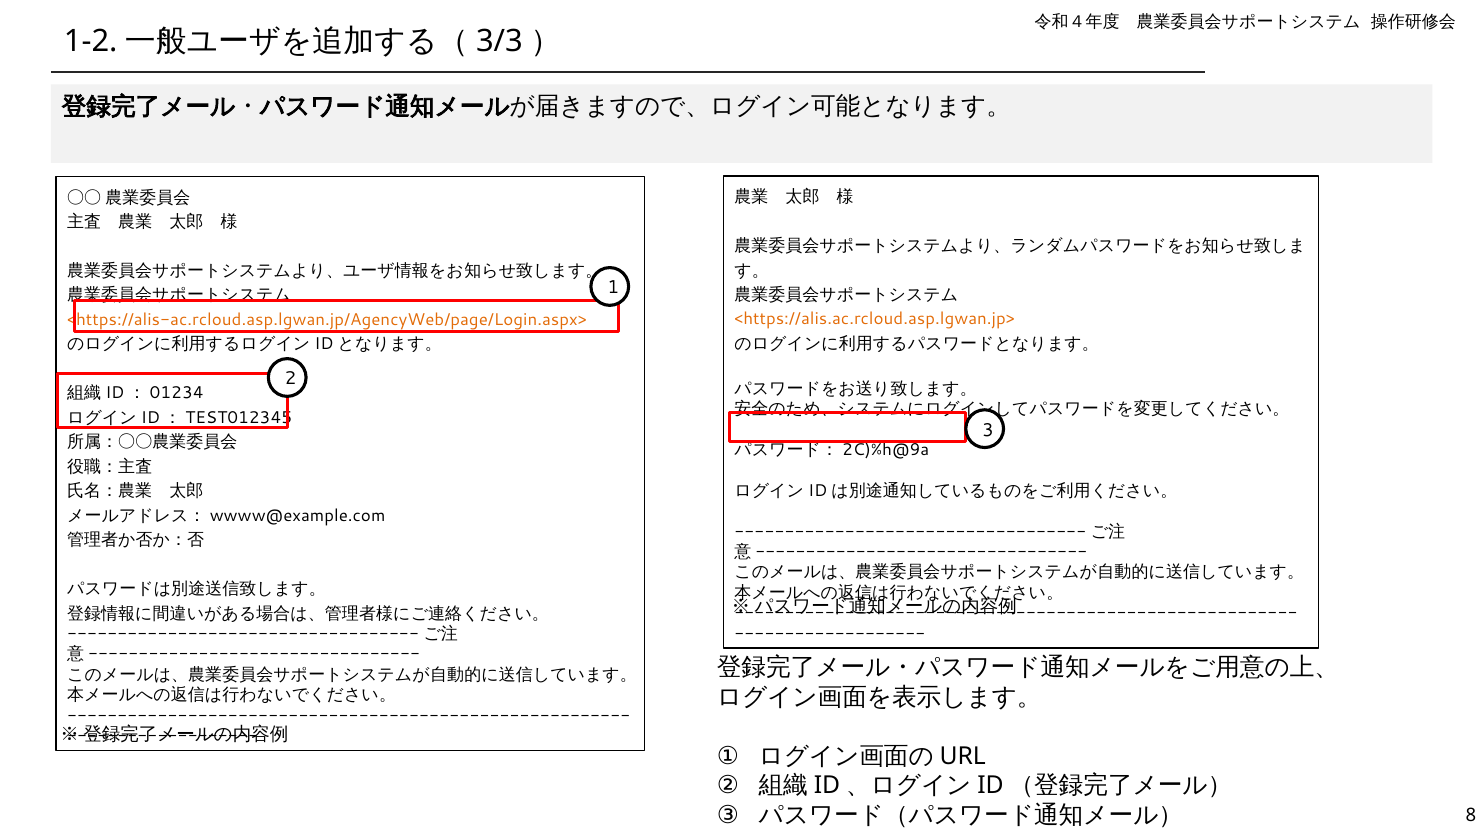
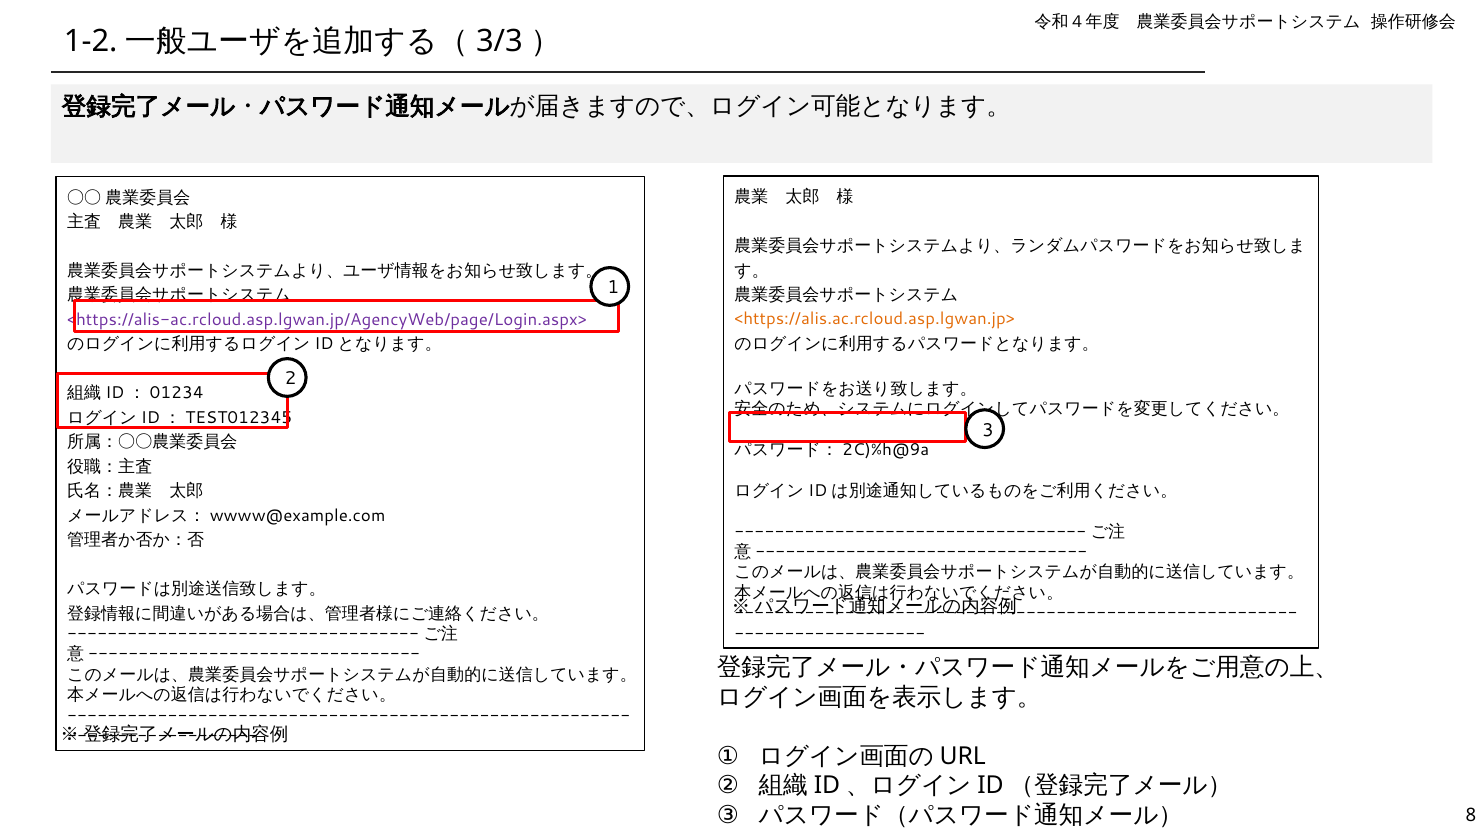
<https://alis-ac.rcloud.asp.lgwan.jp/AgencyWeb/page/Login.aspx> colour: orange -> purple
